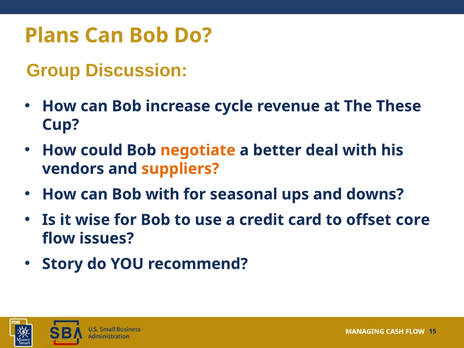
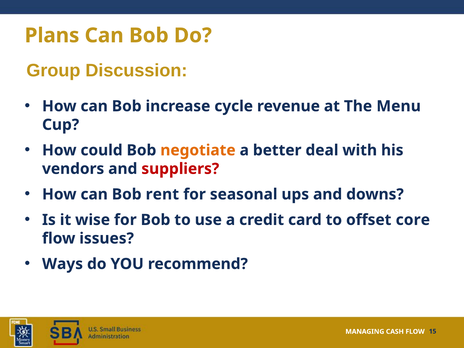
These: These -> Menu
suppliers colour: orange -> red
Bob with: with -> rent
Story: Story -> Ways
